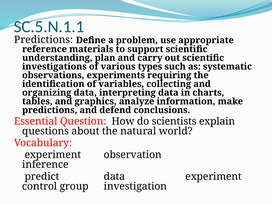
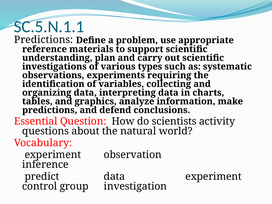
explain: explain -> activity
